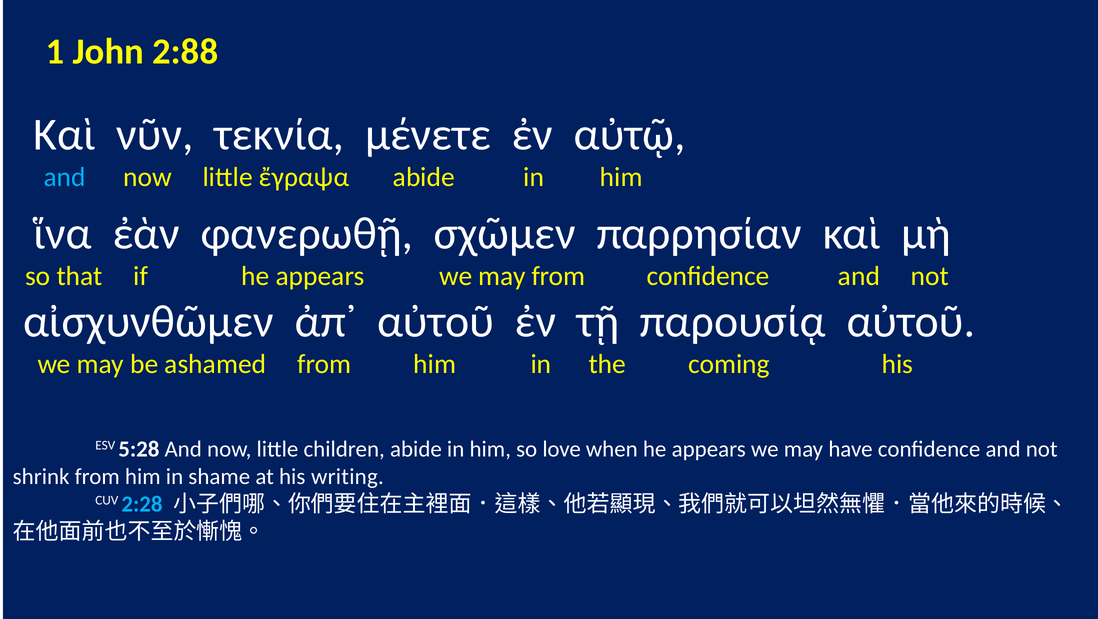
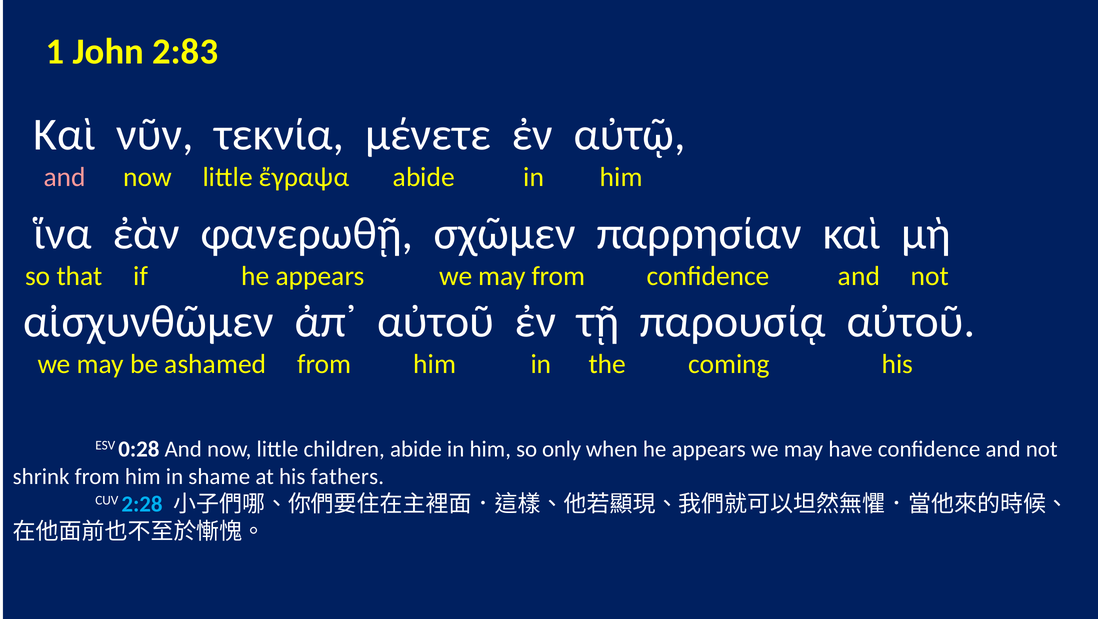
2:88: 2:88 -> 2:83
and at (65, 177) colour: light blue -> pink
5:28: 5:28 -> 0:28
love: love -> only
writing: writing -> fathers
